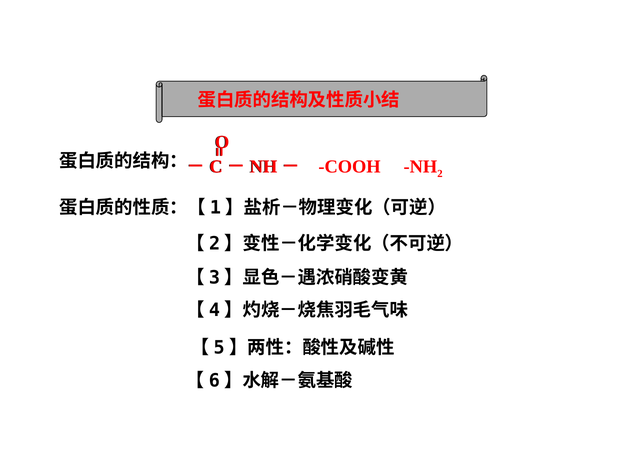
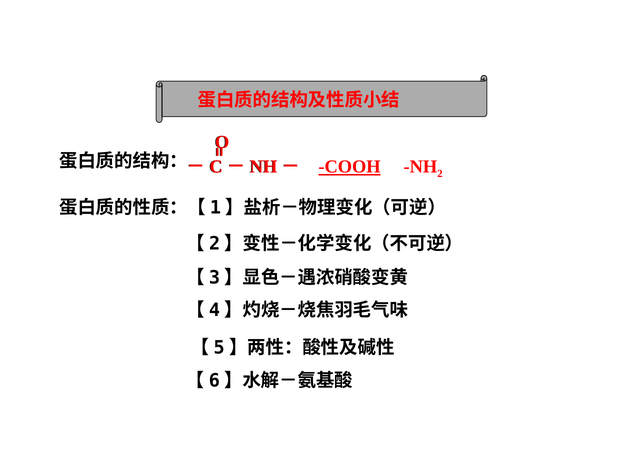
COOH underline: none -> present
